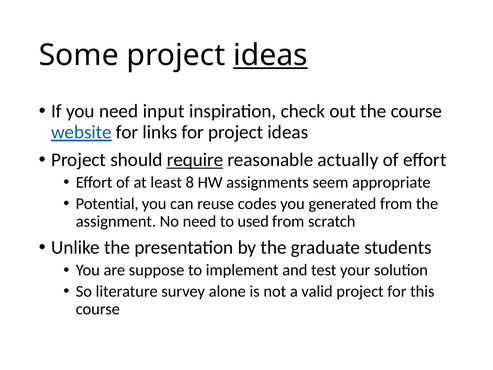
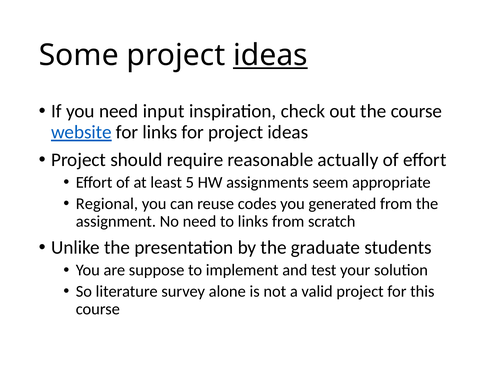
require underline: present -> none
8: 8 -> 5
Potential: Potential -> Regional
to used: used -> links
